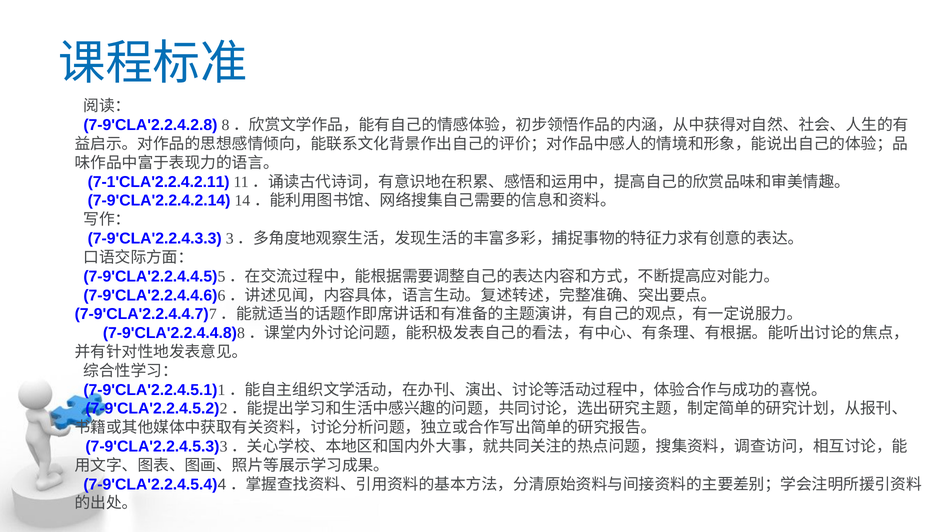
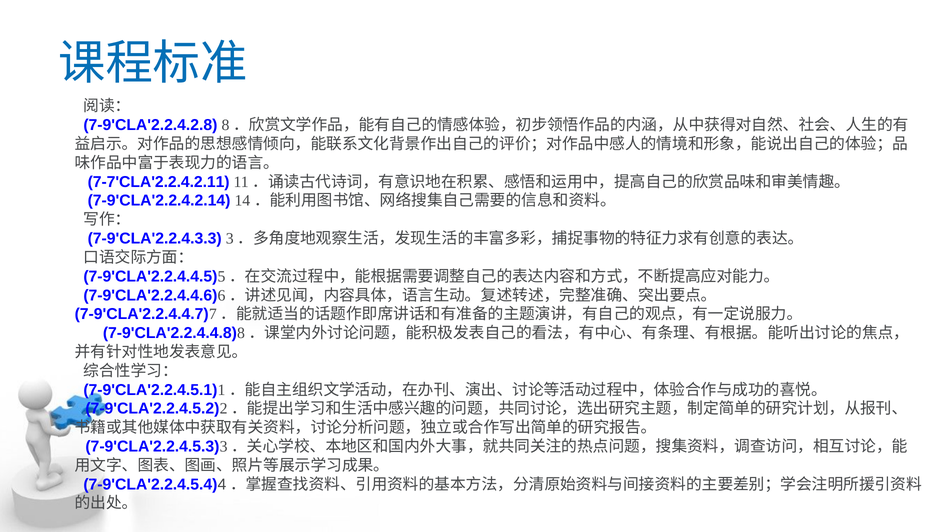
7-1'CLA'2.2.4.2.11: 7-1'CLA'2.2.4.2.11 -> 7-7'CLA'2.2.4.2.11
